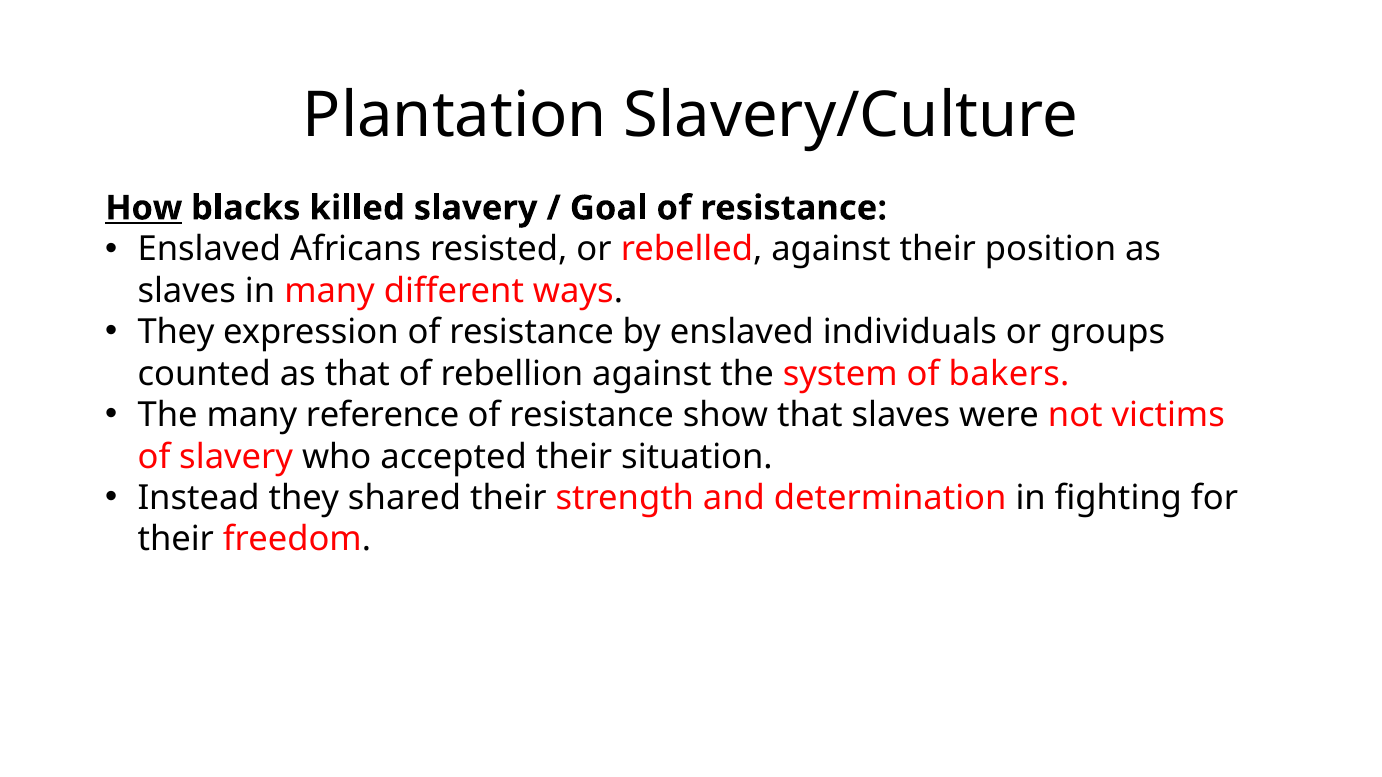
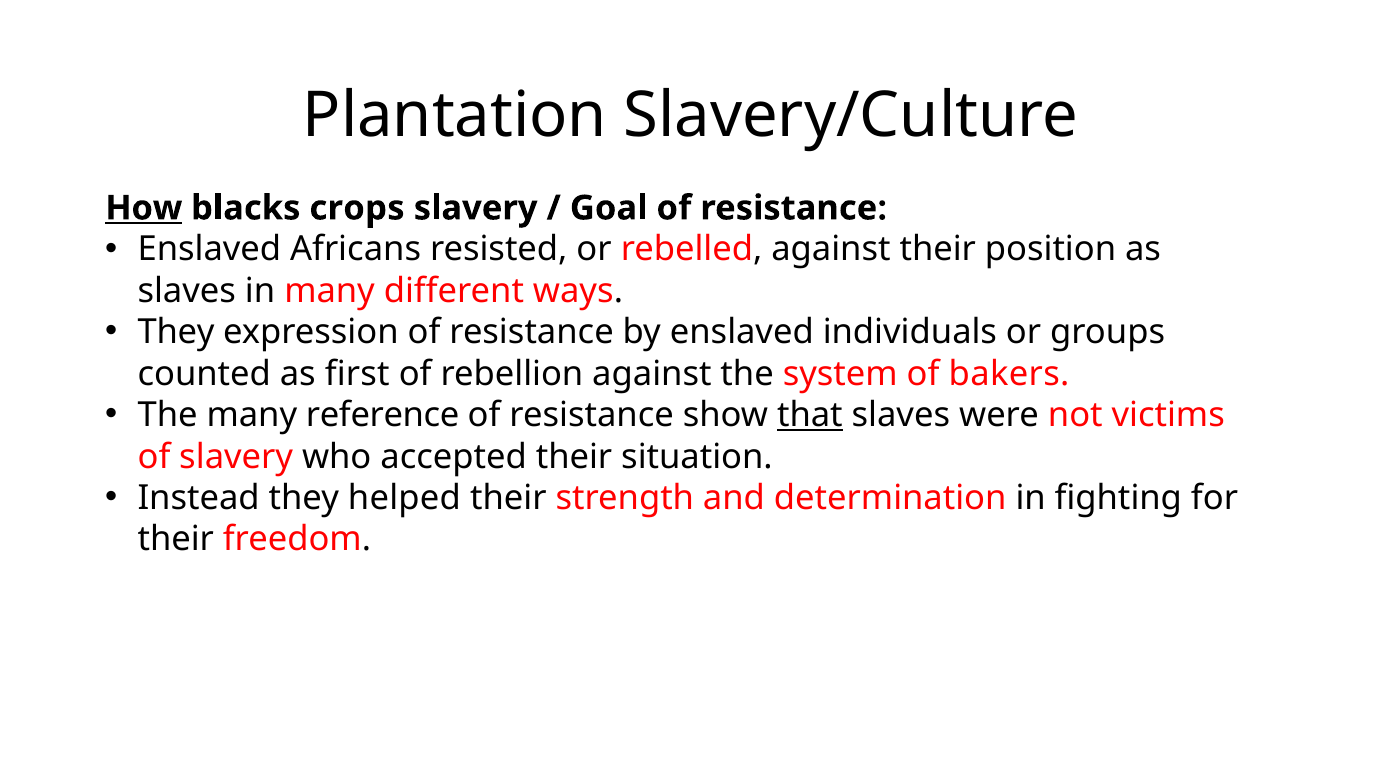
killed: killed -> crops
as that: that -> first
that at (810, 415) underline: none -> present
shared: shared -> helped
